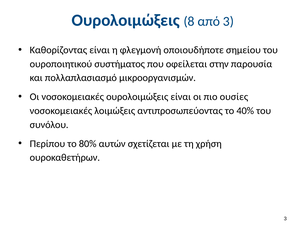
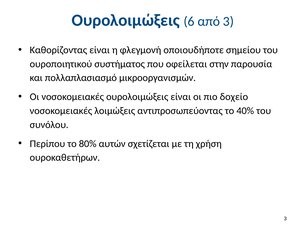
8: 8 -> 6
ουσίες: ουσίες -> δοχείο
